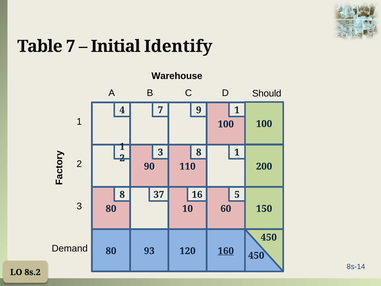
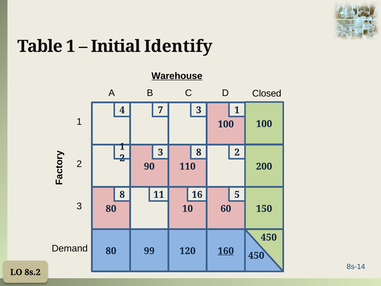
Table 7: 7 -> 1
Warehouse underline: none -> present
Should: Should -> Closed
7 9: 9 -> 3
8 1: 1 -> 2
37: 37 -> 11
93: 93 -> 99
